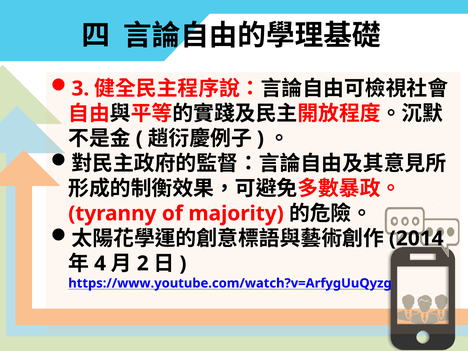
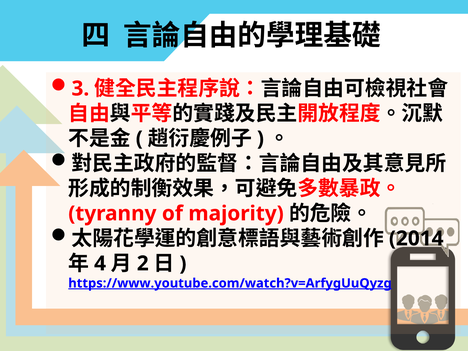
https://www.youtube.com/watch?v=ArfygUuQyzg underline: none -> present
